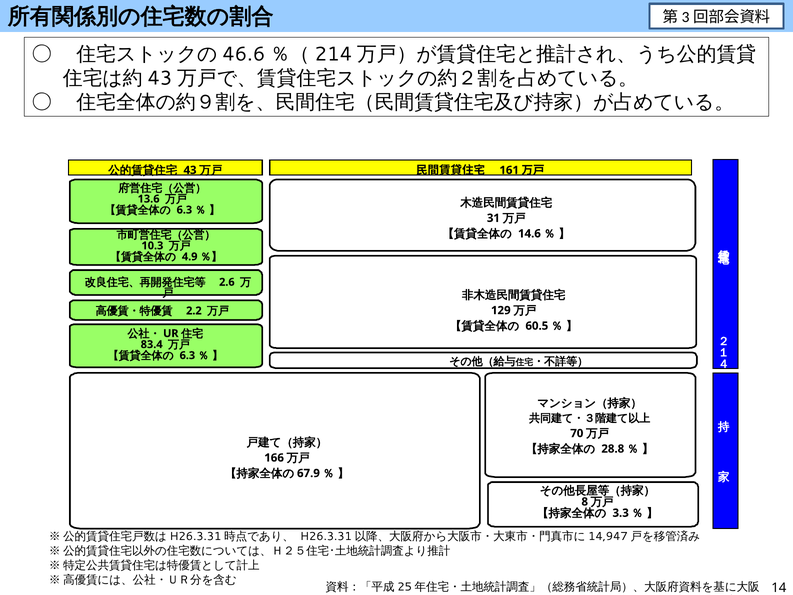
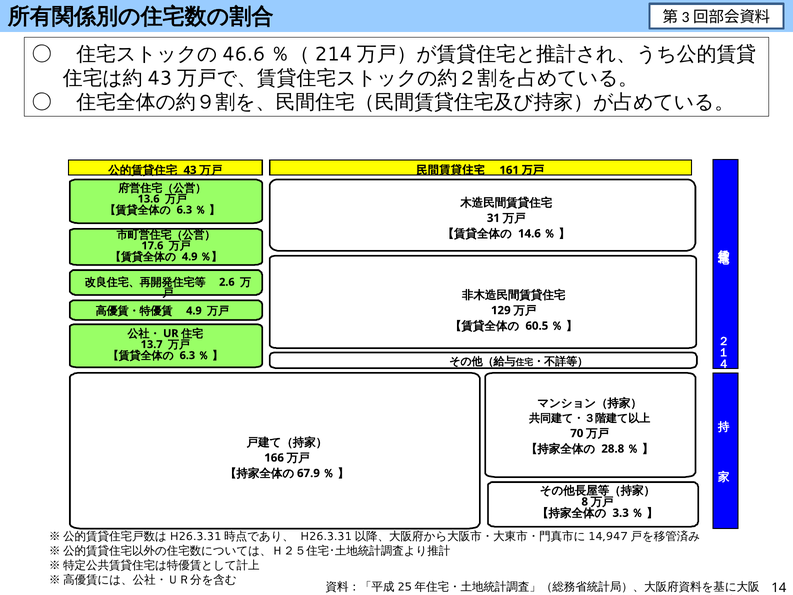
10.3: 10.3 -> 17.6
2.2 at (194, 311): 2.2 -> 4.9
83.4: 83.4 -> 13.7
